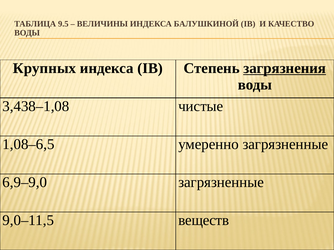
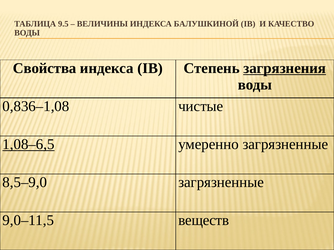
Крупных: Крупных -> Свойства
3,438–1,08: 3,438–1,08 -> 0,836–1,08
1,08–6,5 underline: none -> present
6,9–9,0: 6,9–9,0 -> 8,5–9,0
